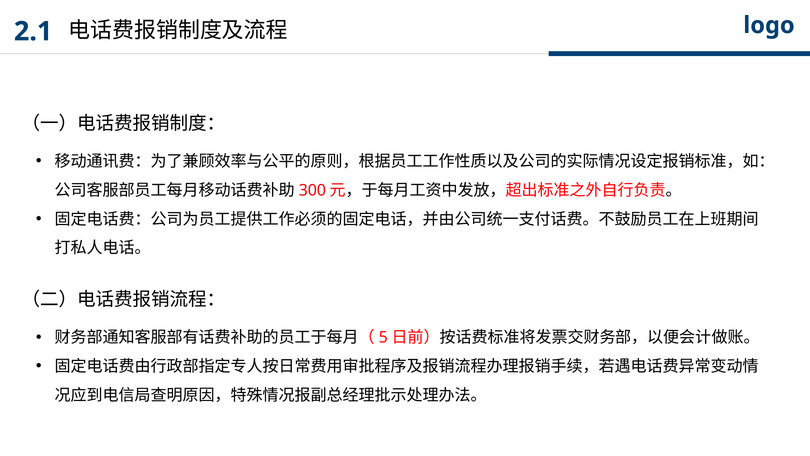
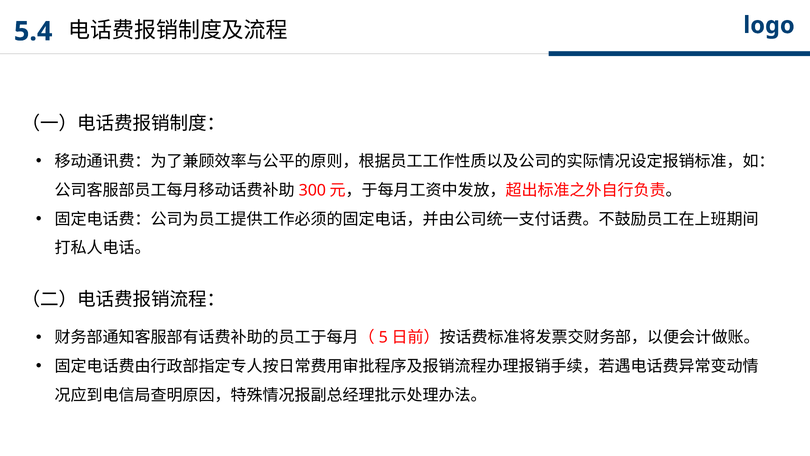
2.1: 2.1 -> 5.4
